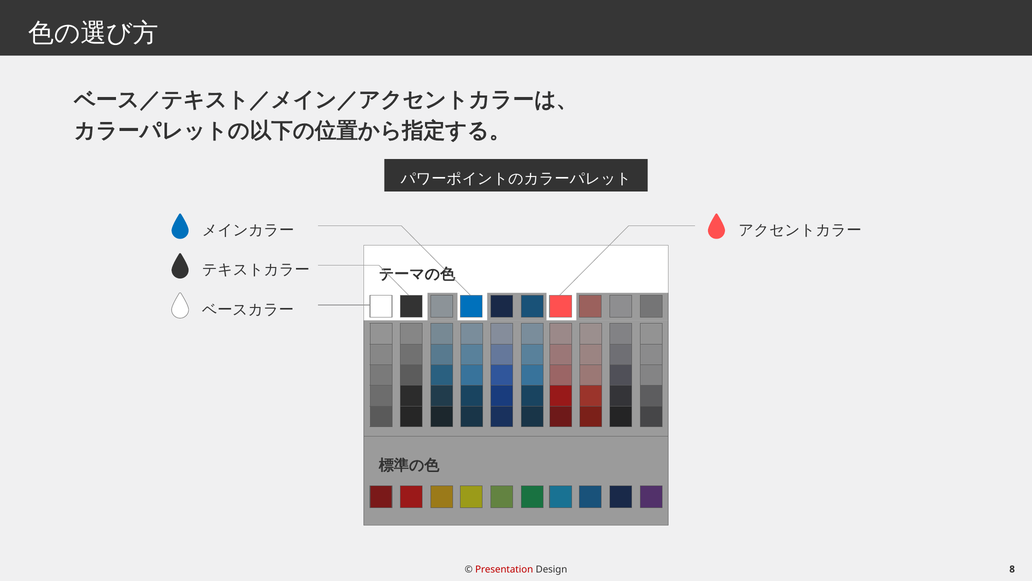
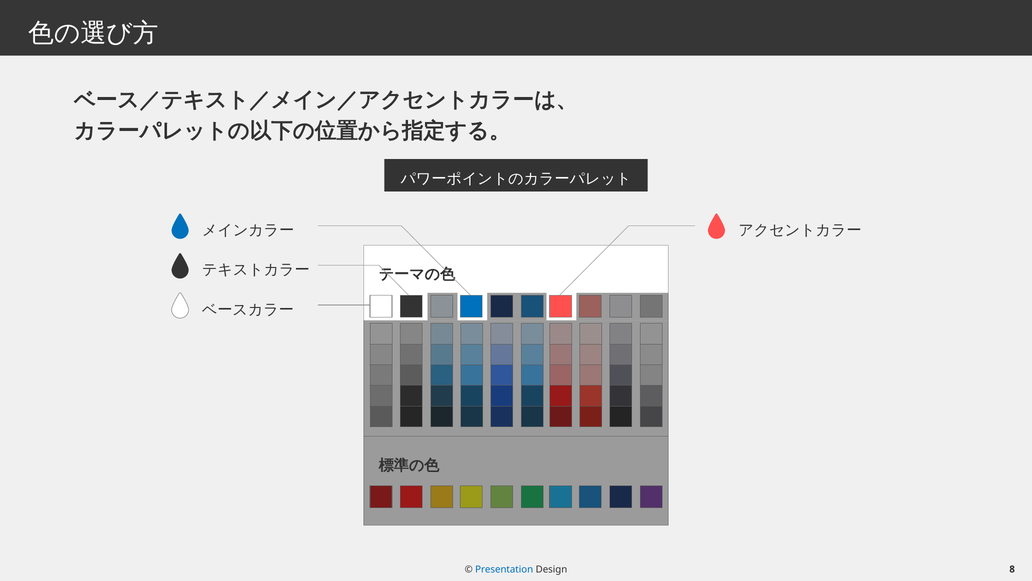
Presentation colour: red -> blue
